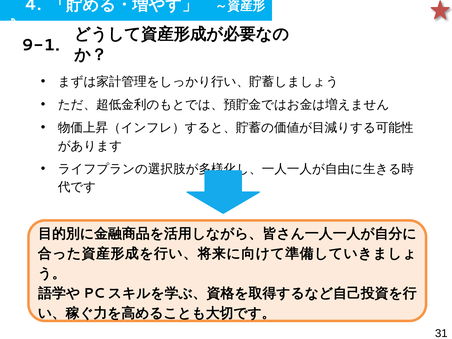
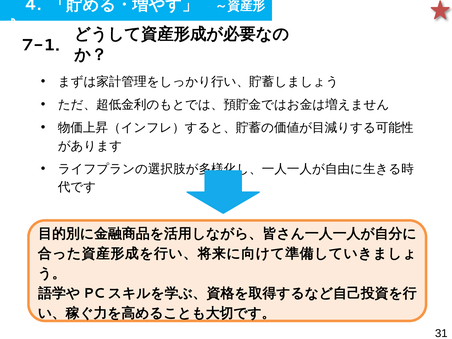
9-1: 9-1 -> 7-1
